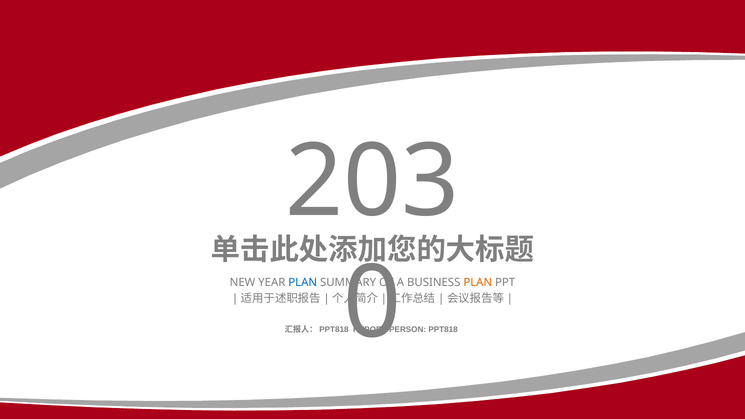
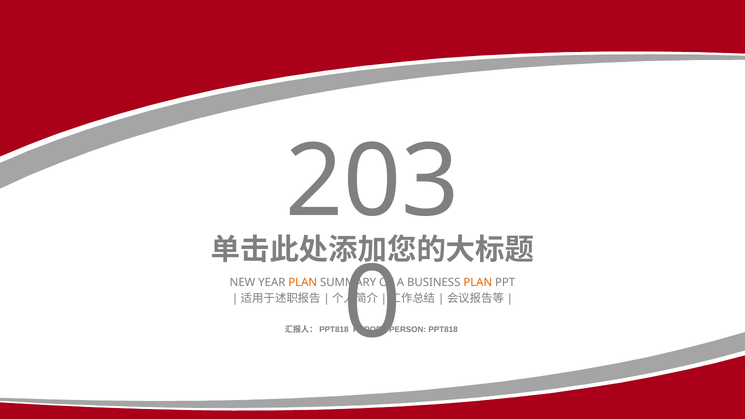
PLAN at (303, 283) colour: blue -> orange
